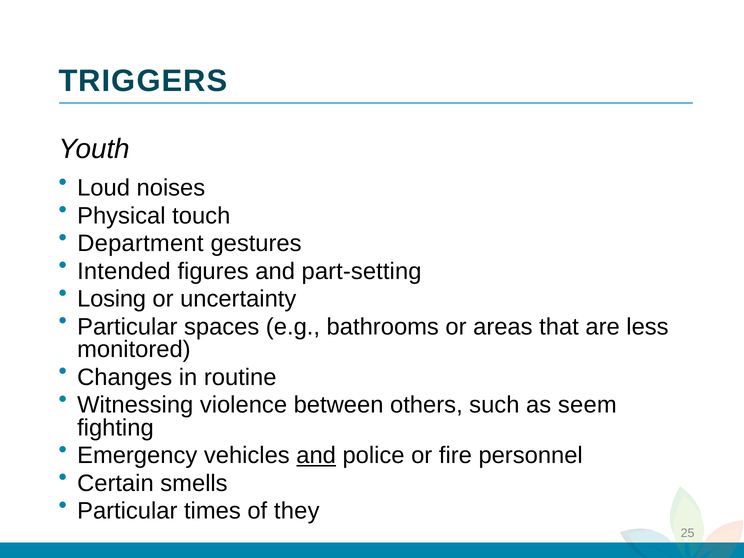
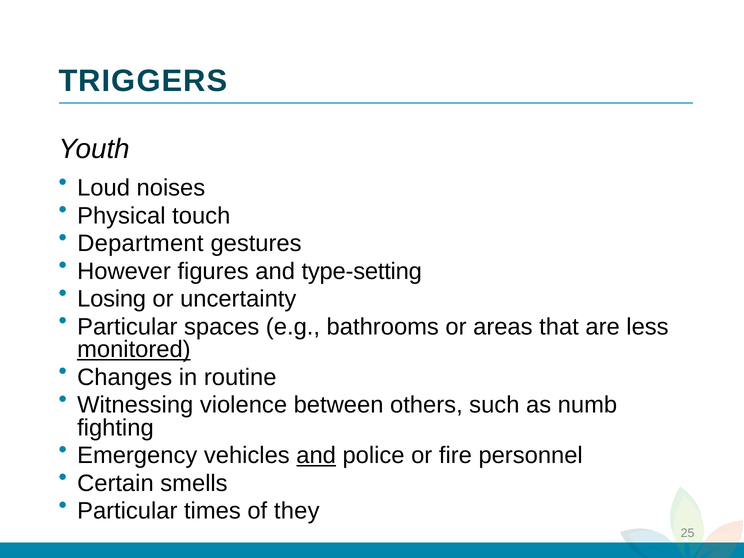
Intended: Intended -> However
part-setting: part-setting -> type-setting
monitored underline: none -> present
seem: seem -> numb
